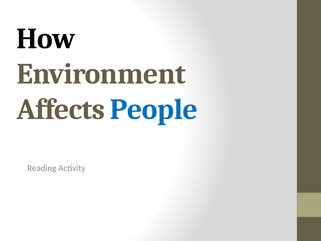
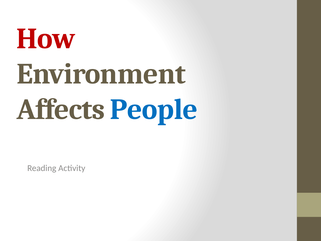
How colour: black -> red
